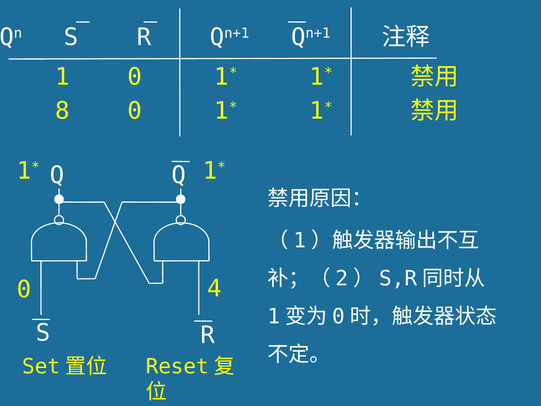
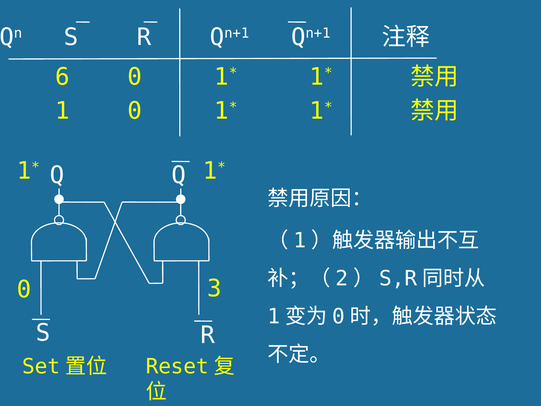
1 at (62, 77): 1 -> 6
8 at (62, 111): 8 -> 1
4: 4 -> 3
